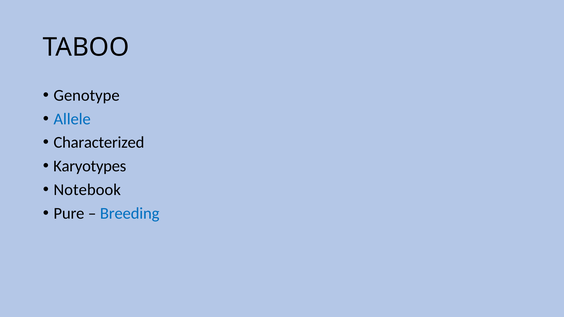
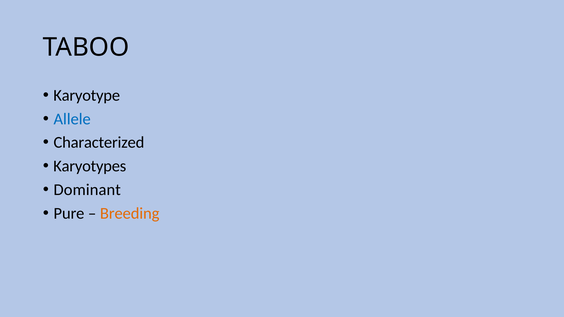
Genotype: Genotype -> Karyotype
Notebook: Notebook -> Dominant
Breeding colour: blue -> orange
